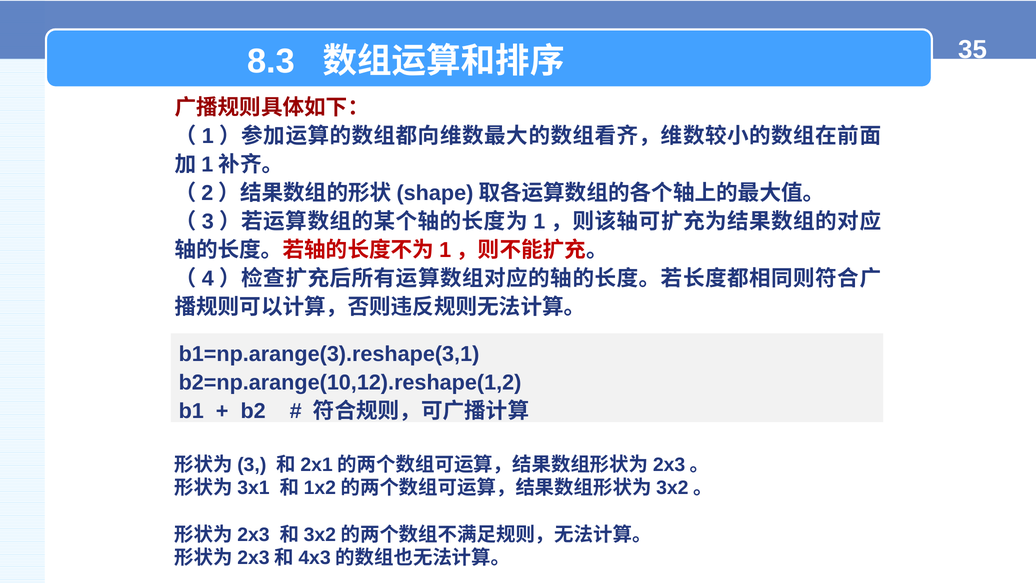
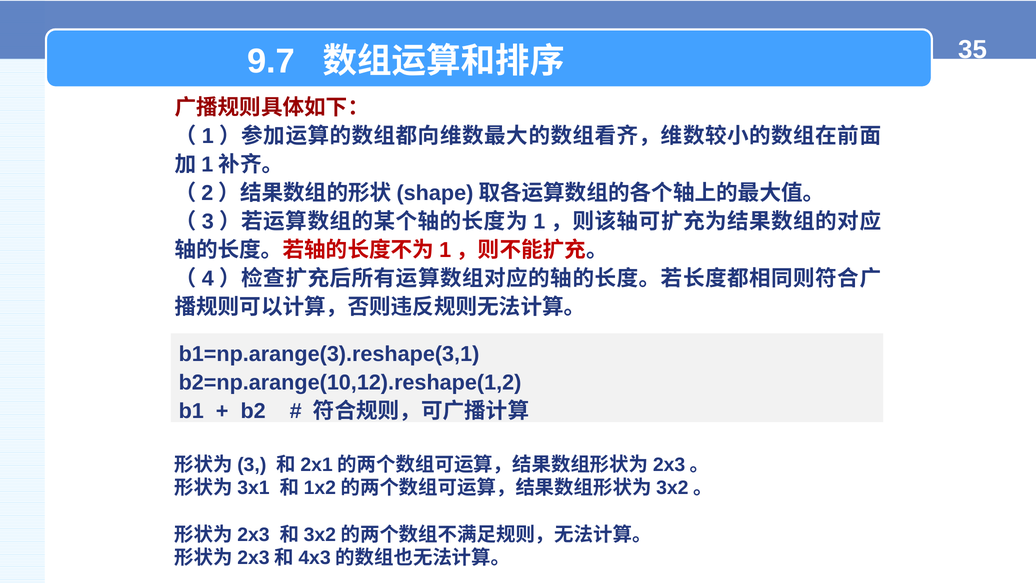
8.3: 8.3 -> 9.7
